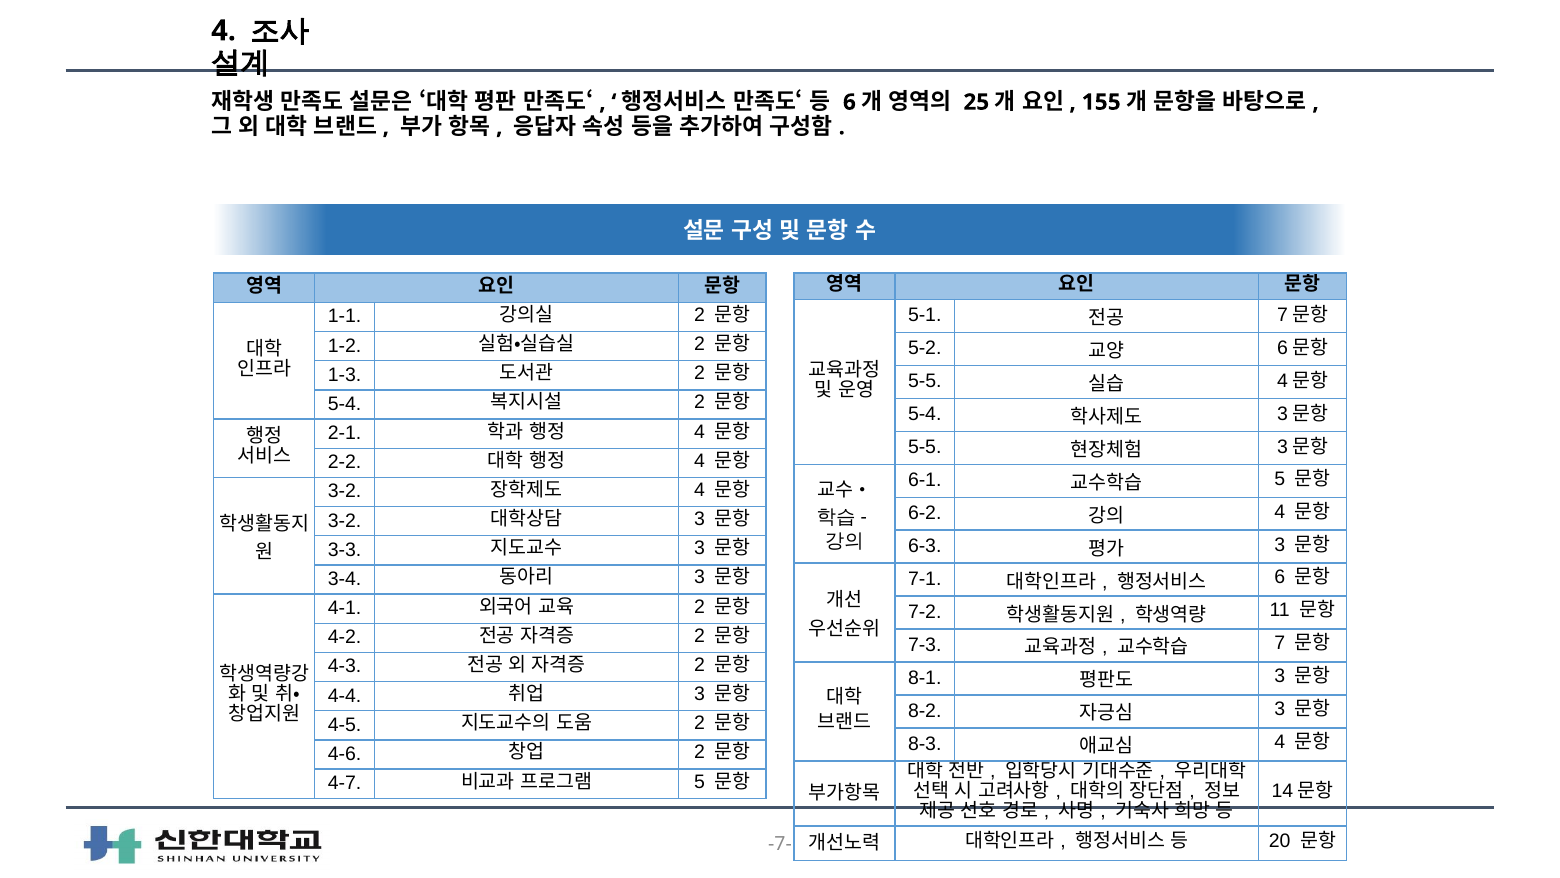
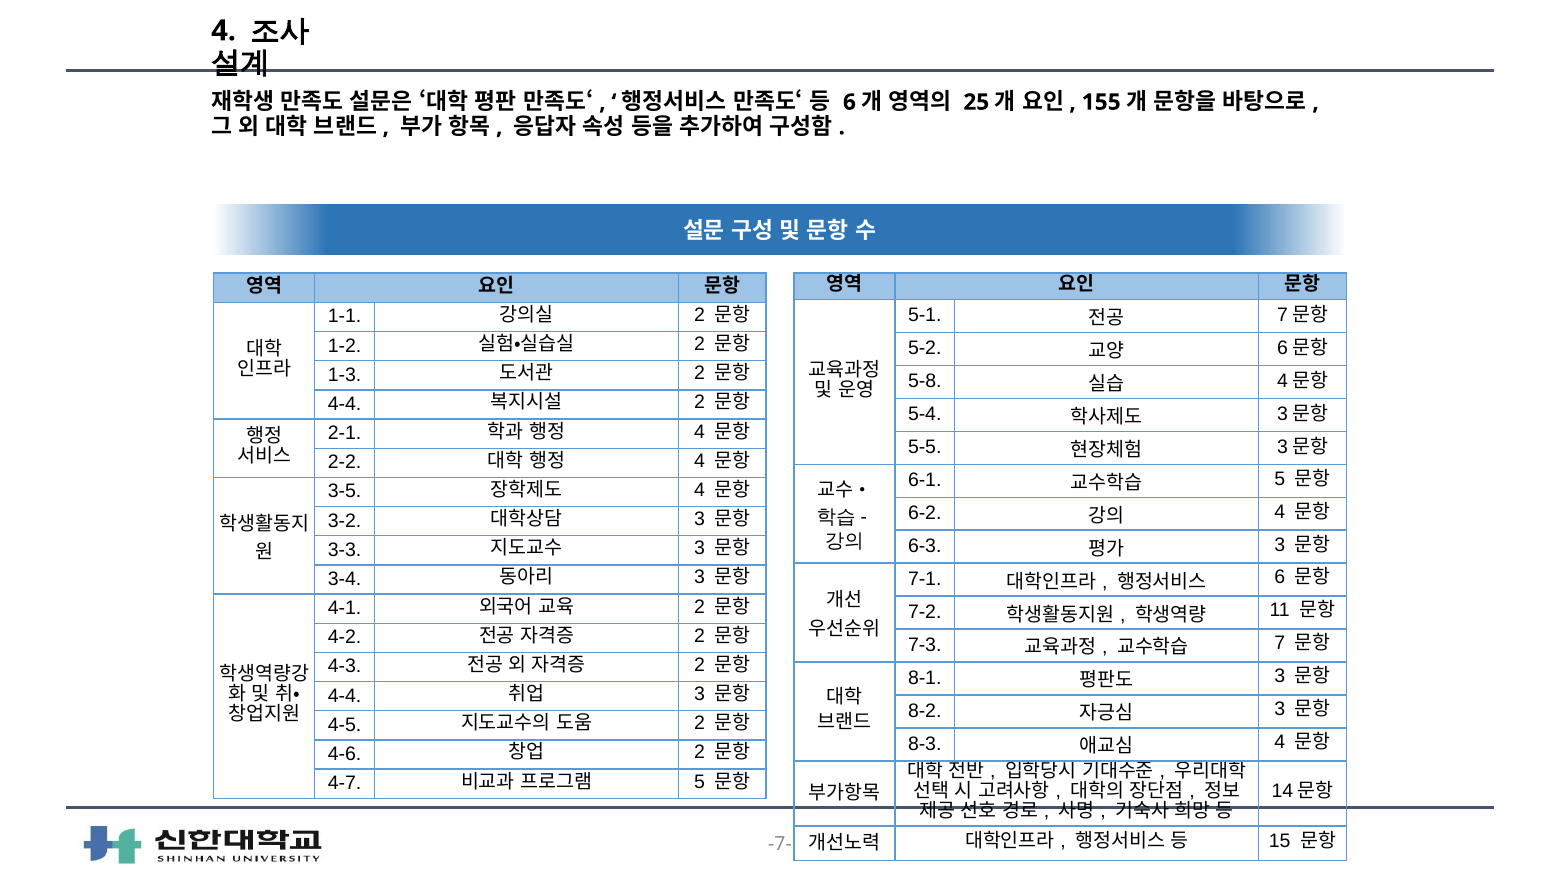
5-5 at (925, 381): 5-5 -> 5-8
5-4 at (345, 404): 5-4 -> 4-4
3-2 at (345, 491): 3-2 -> 3-5
20: 20 -> 15
